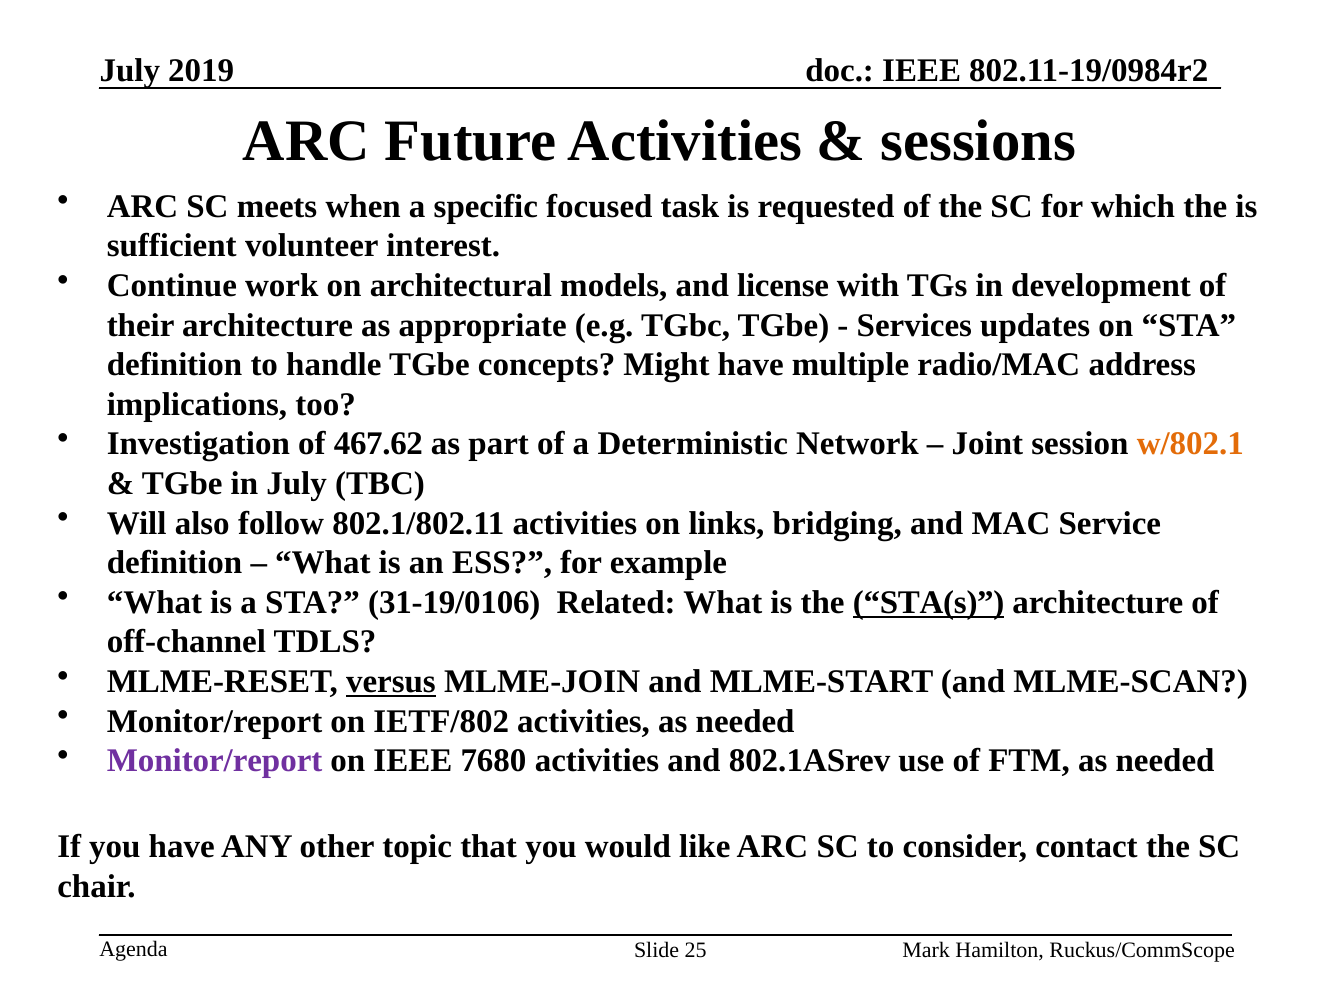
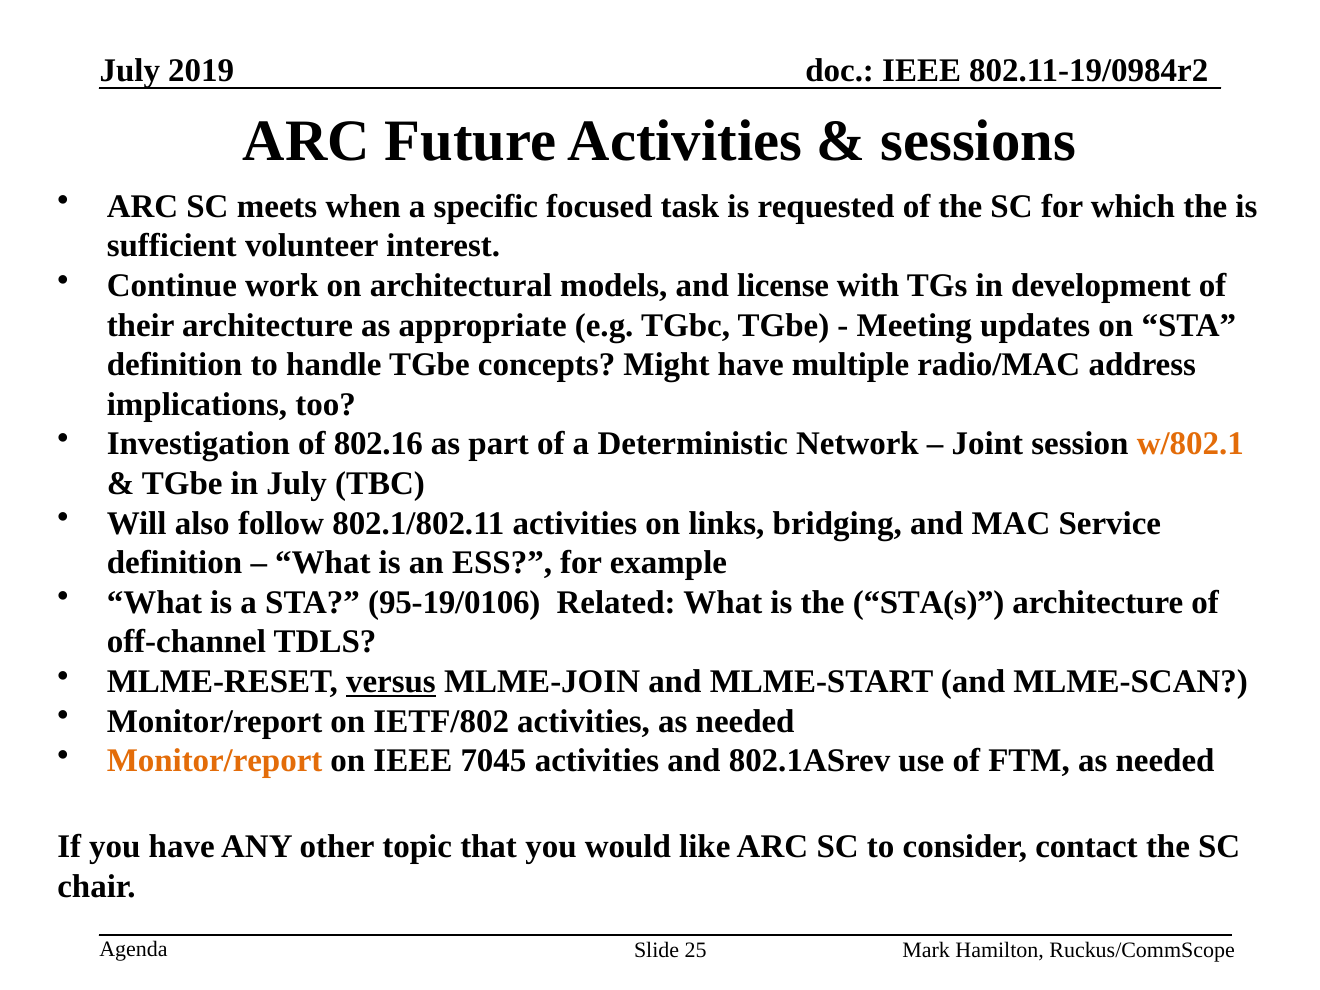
Services: Services -> Meeting
467.62: 467.62 -> 802.16
31-19/0106: 31-19/0106 -> 95-19/0106
STA(s underline: present -> none
Monitor/report at (215, 761) colour: purple -> orange
7680: 7680 -> 7045
